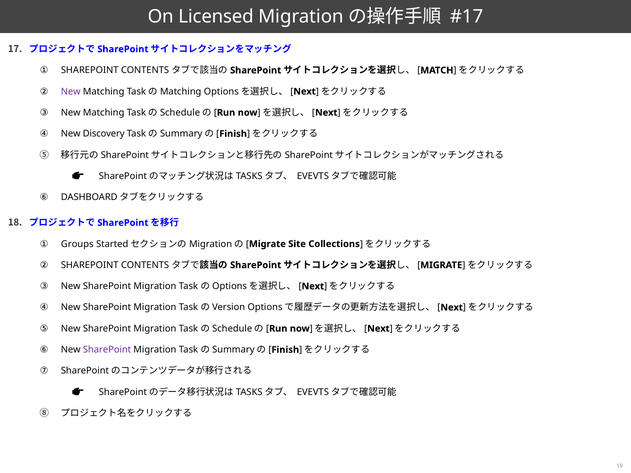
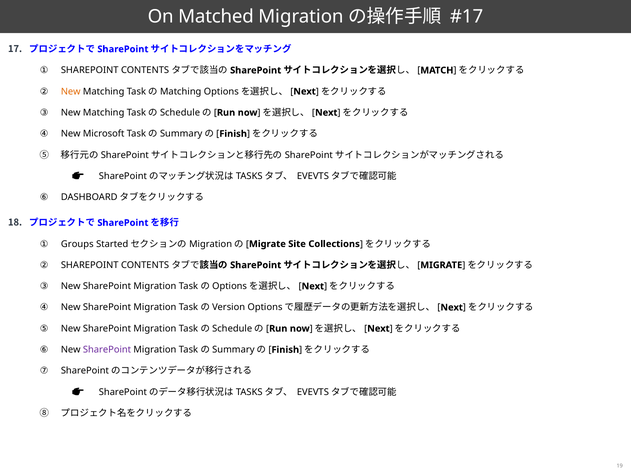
Licensed: Licensed -> Matched
New at (71, 92) colour: purple -> orange
Discovery: Discovery -> Microsoft
